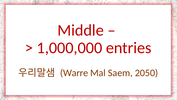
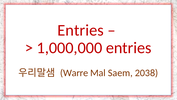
Middle at (81, 30): Middle -> Entries
2050: 2050 -> 2038
